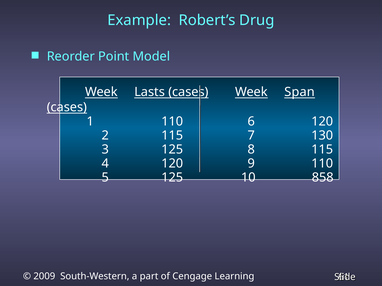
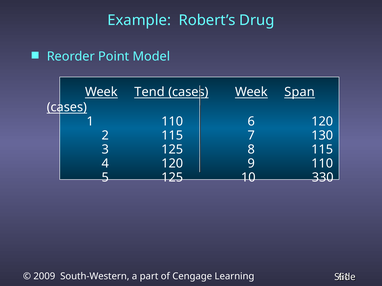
Lasts: Lasts -> Tend
858: 858 -> 330
